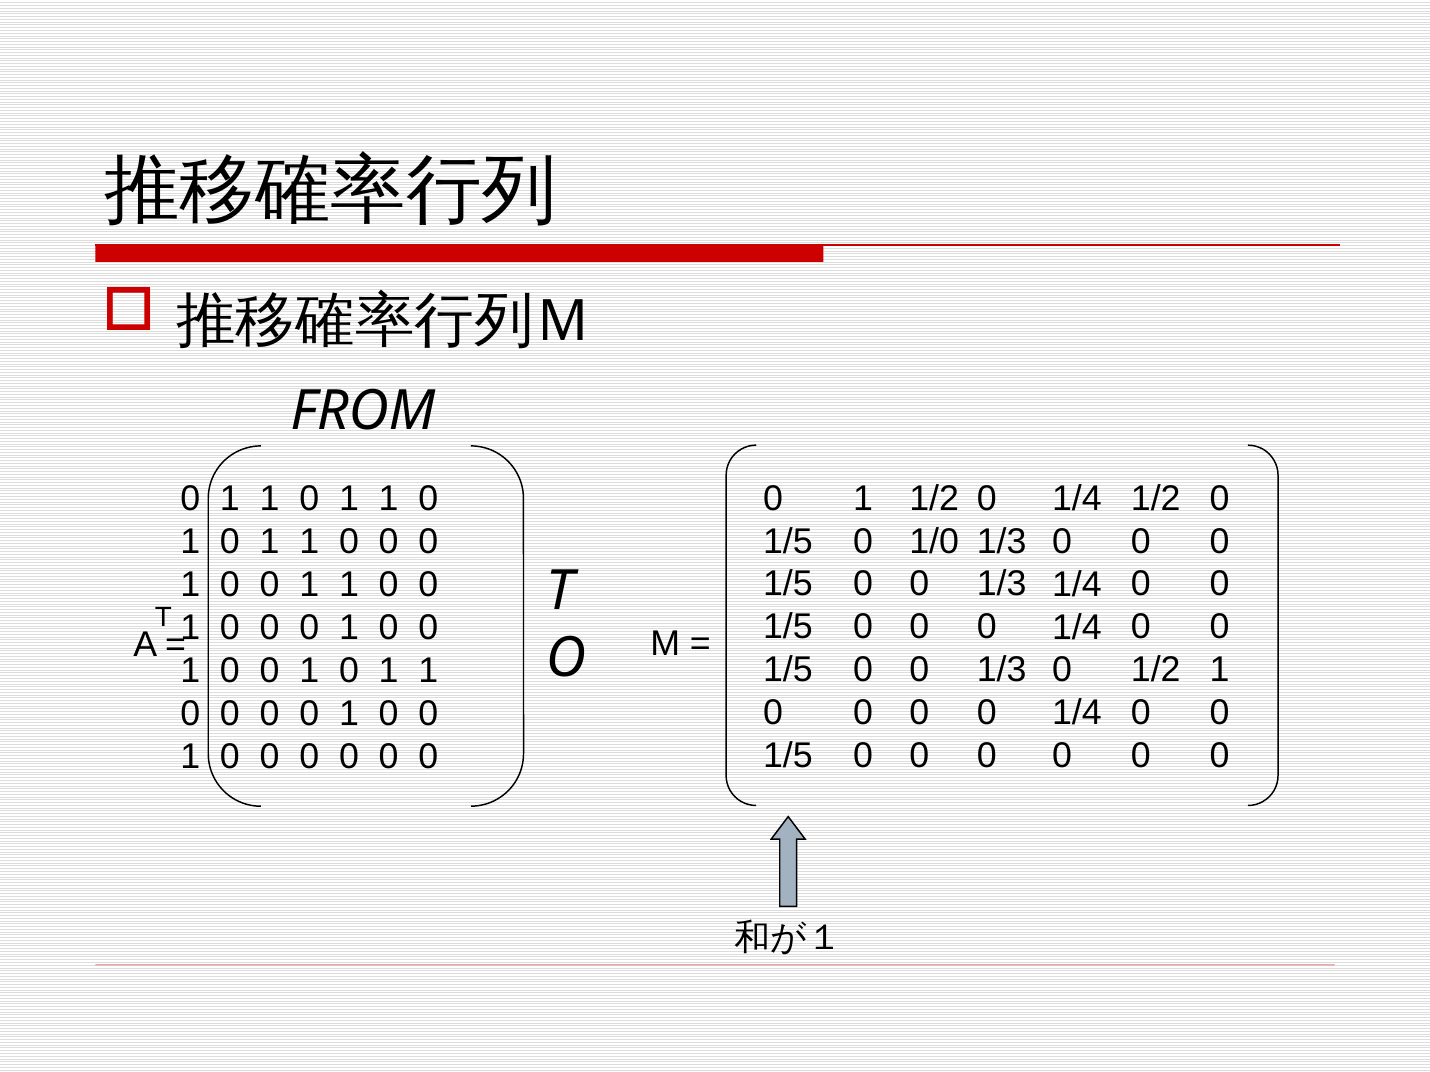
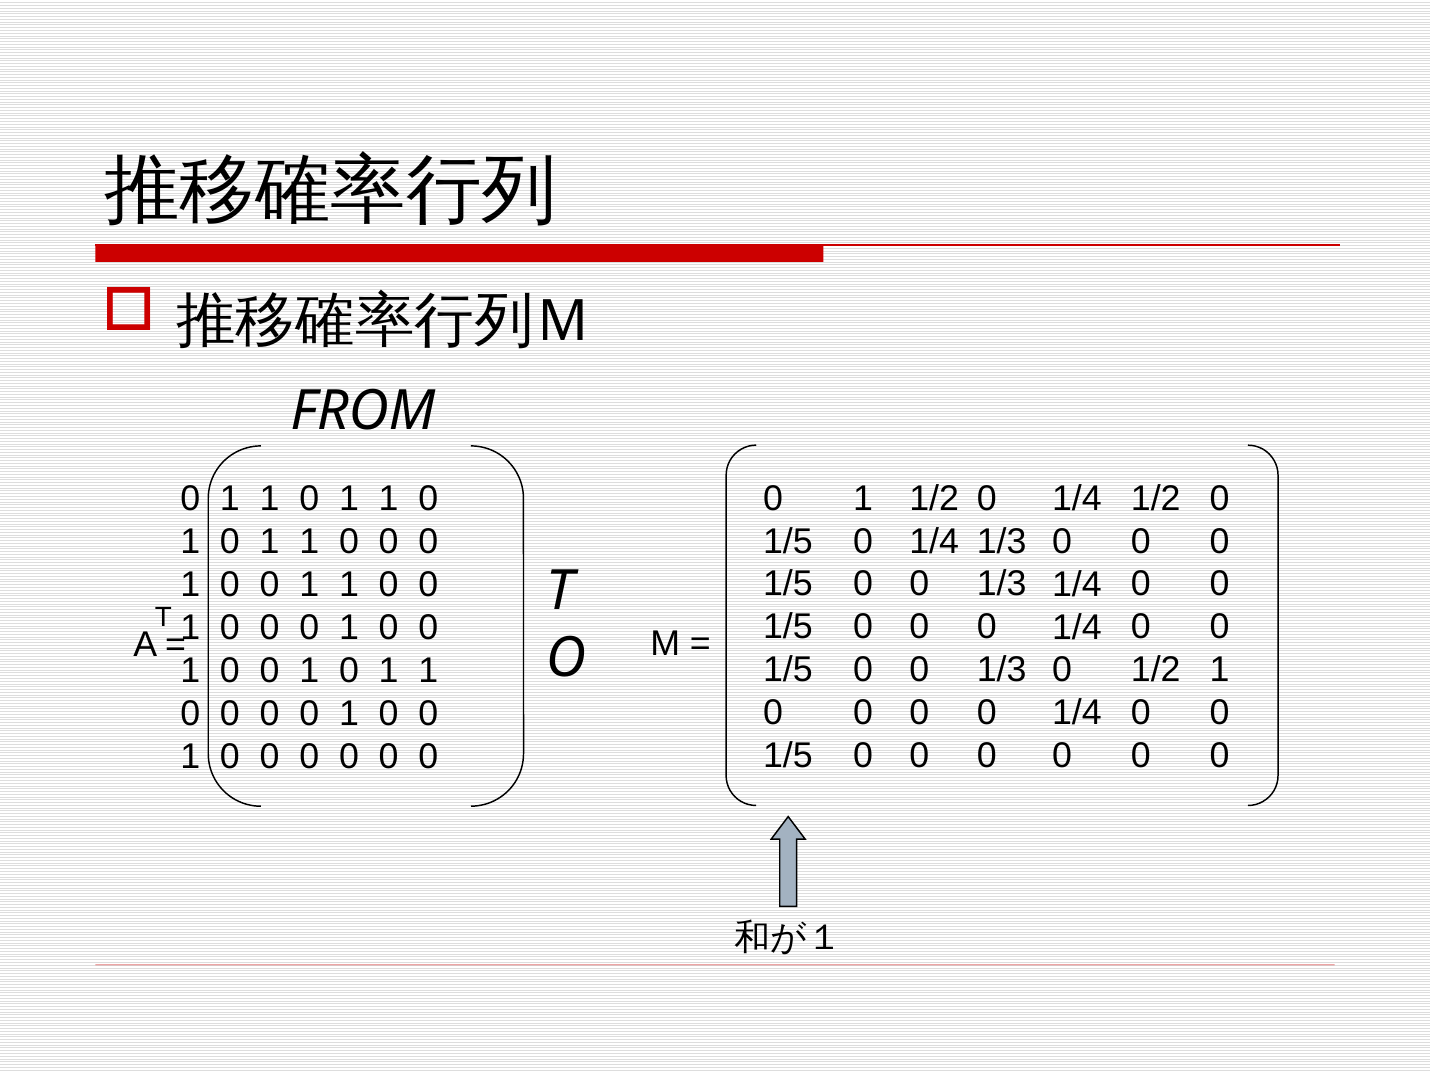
1/0 at (934, 542): 1/0 -> 1/4
